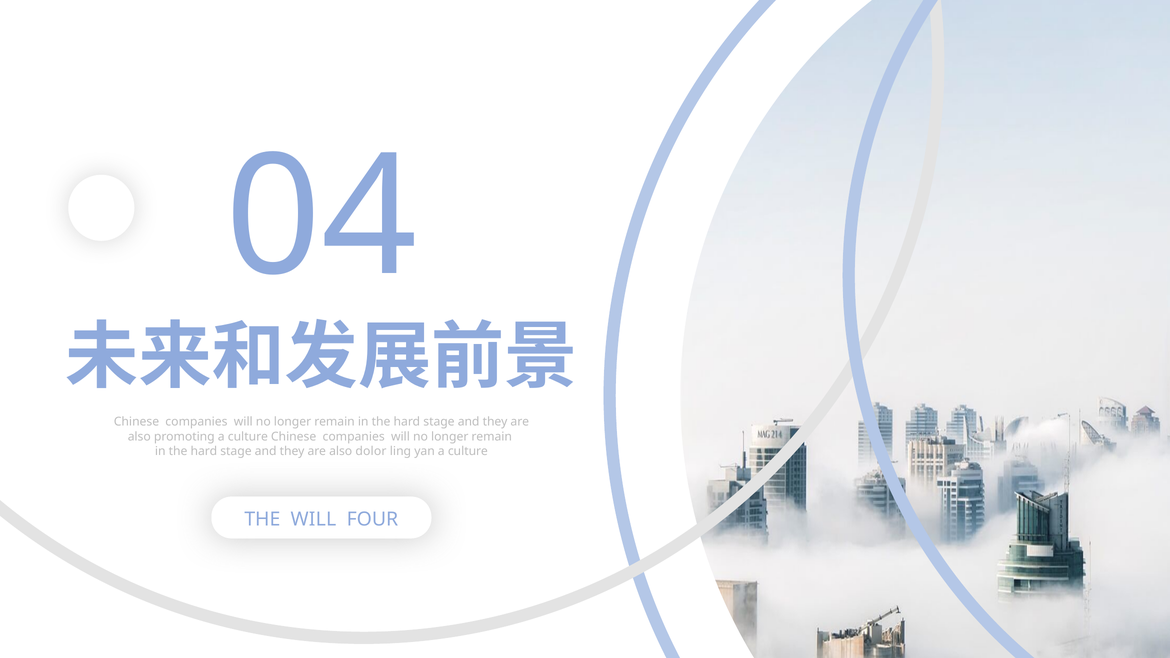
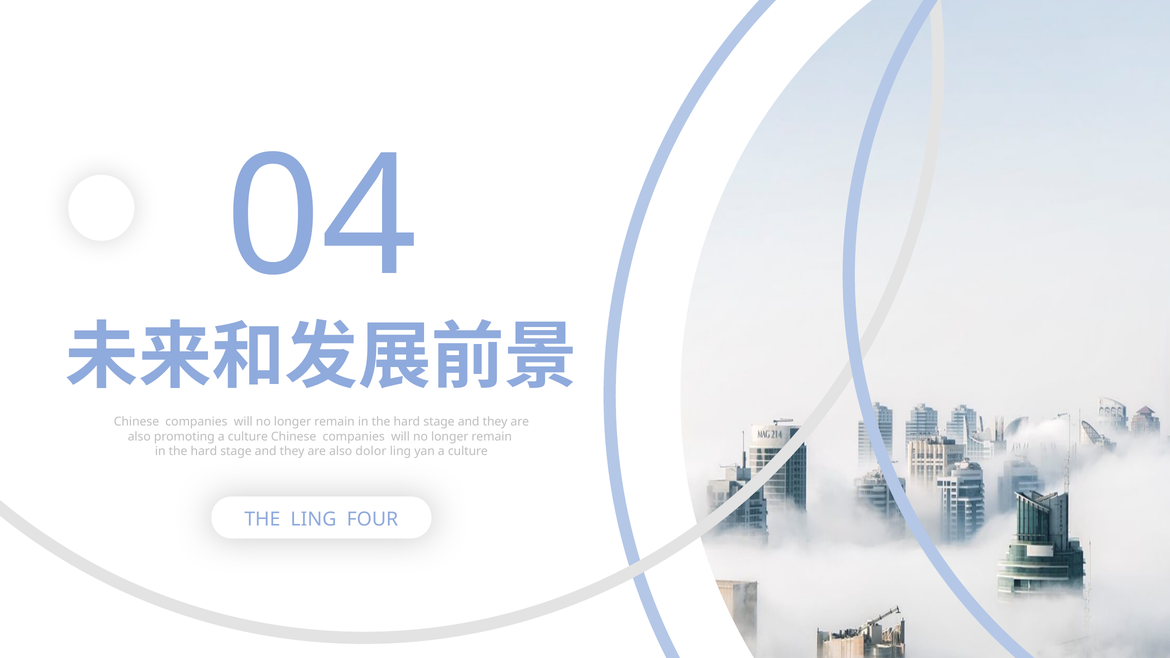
THE WILL: WILL -> LING
